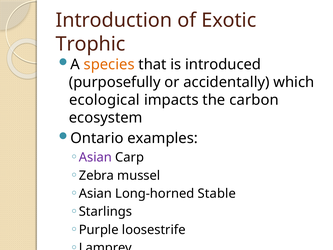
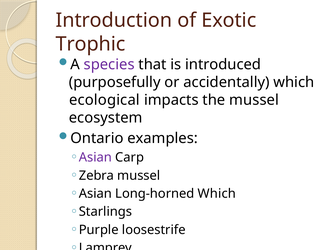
species colour: orange -> purple
the carbon: carbon -> mussel
Long-horned Stable: Stable -> Which
